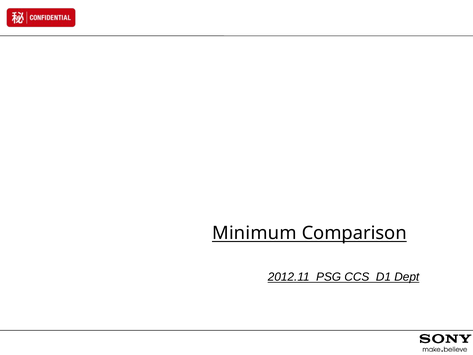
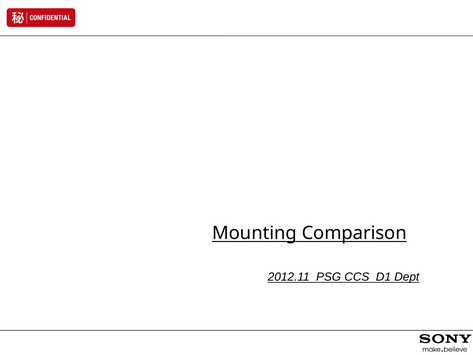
Minimum: Minimum -> Mounting
